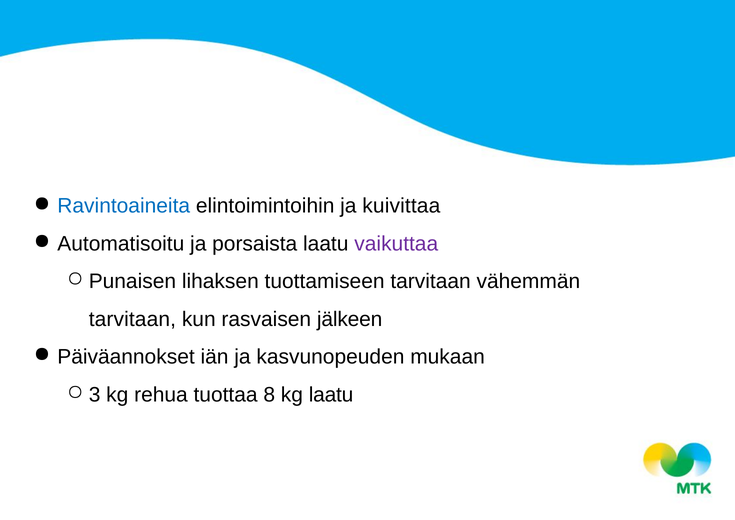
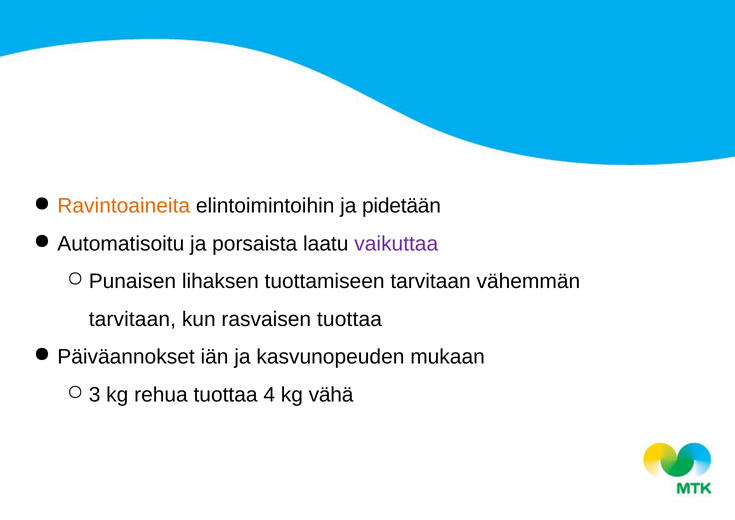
Ravintoaineita colour: blue -> orange
kuivittaa: kuivittaa -> pidetään
rasvaisen jälkeen: jälkeen -> tuottaa
8: 8 -> 4
kg laatu: laatu -> vähä
